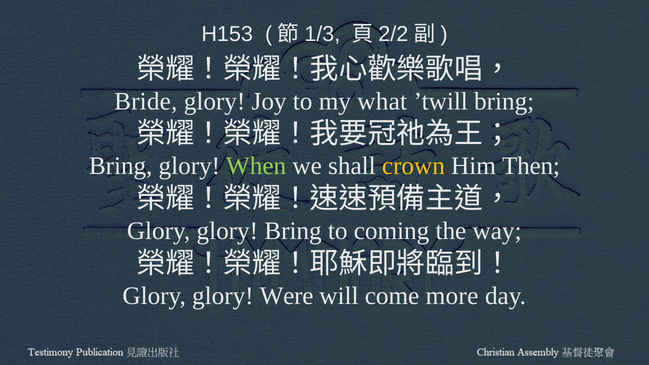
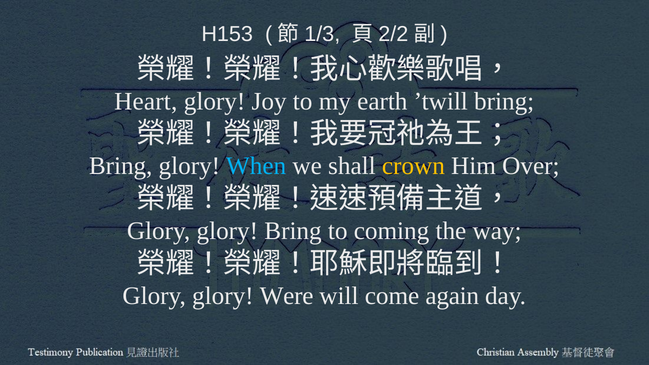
Bride: Bride -> Heart
what: what -> earth
When colour: light green -> light blue
Then: Then -> Over
more: more -> again
